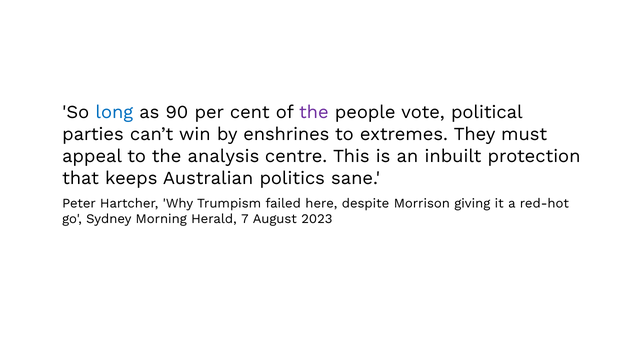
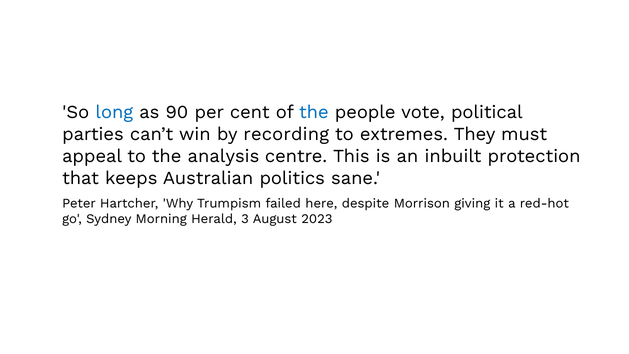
the at (314, 112) colour: purple -> blue
enshrines: enshrines -> recording
7: 7 -> 3
